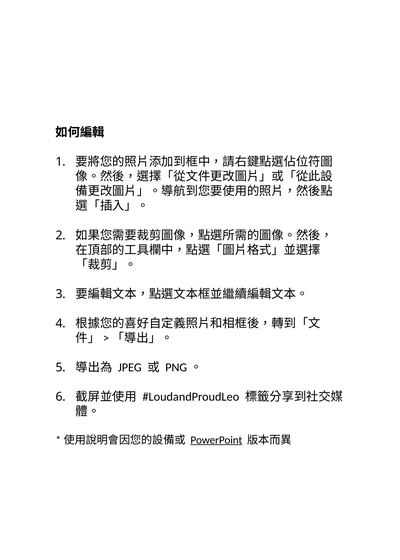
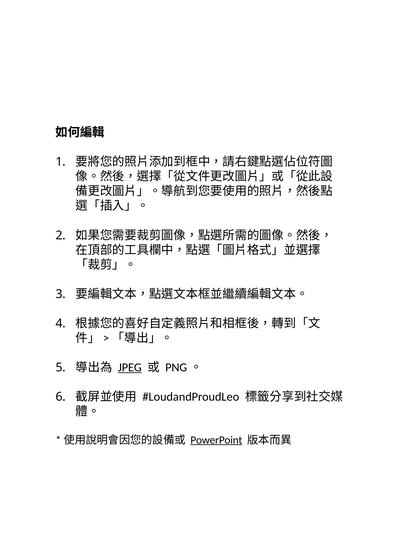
JPEG underline: none -> present
